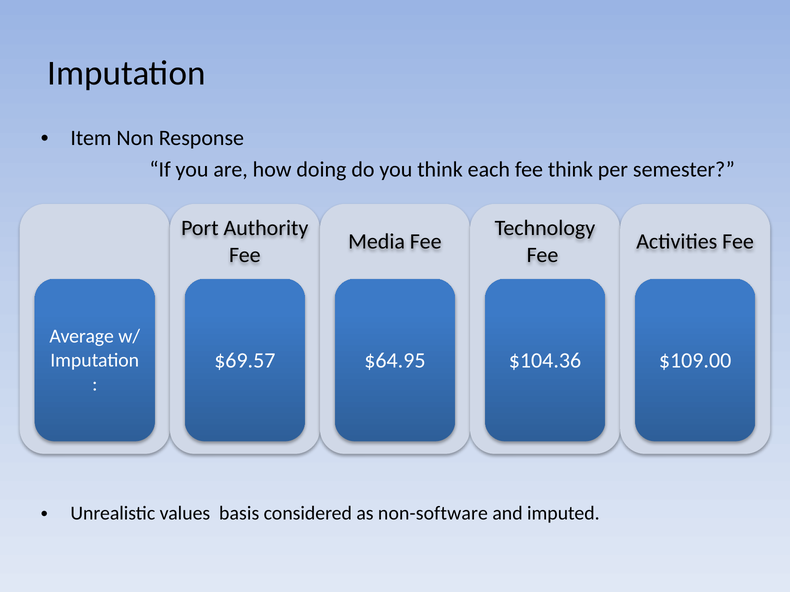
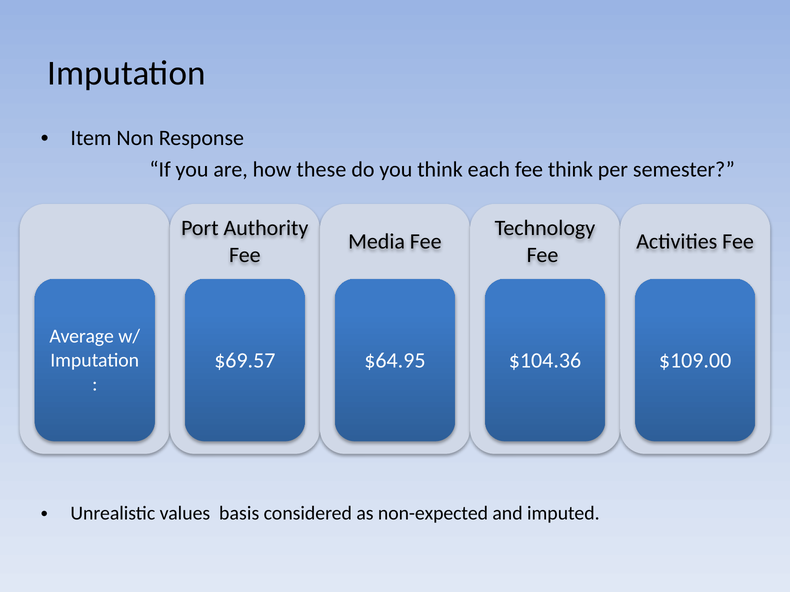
doing: doing -> these
non-software: non-software -> non-expected
